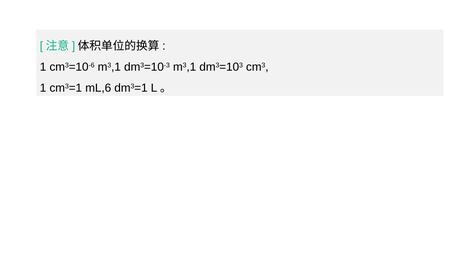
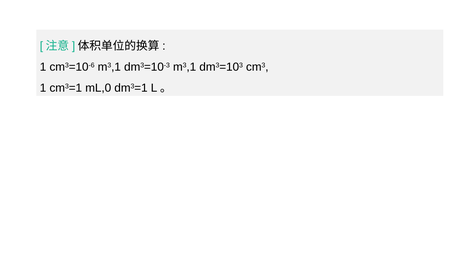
mL,6: mL,6 -> mL,0
